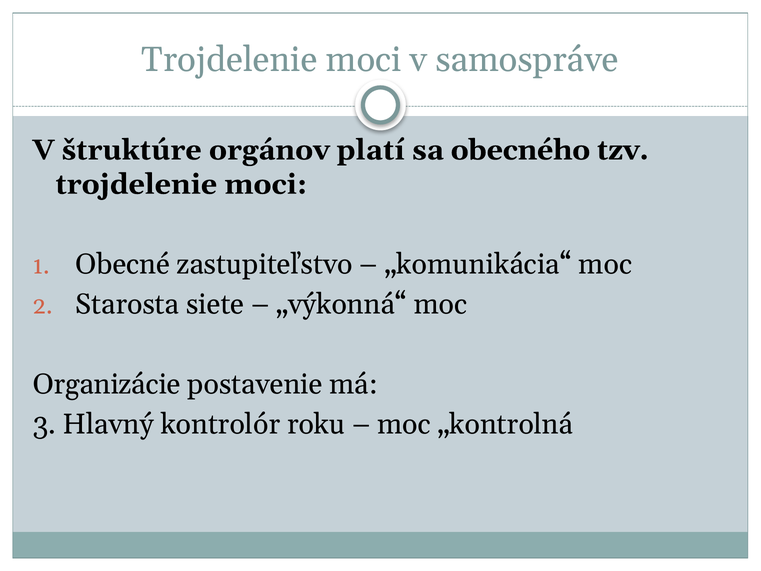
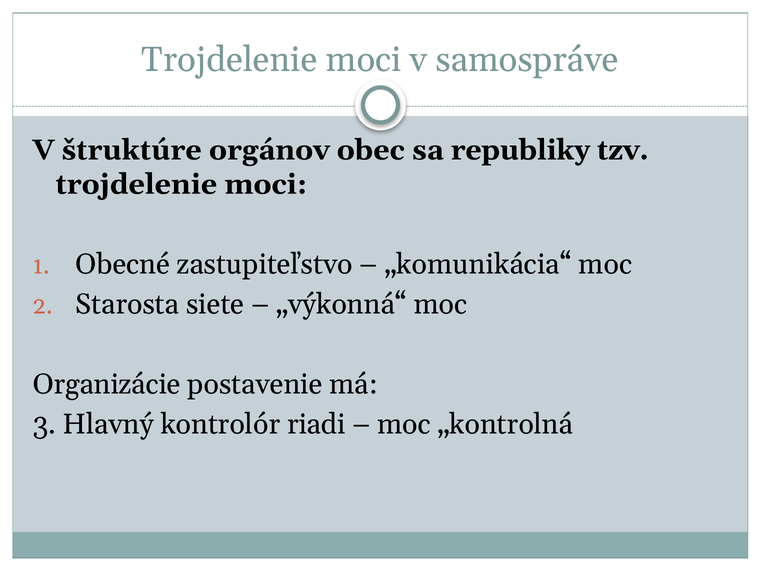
platí: platí -> obec
obecného: obecného -> republiky
roku: roku -> riadi
